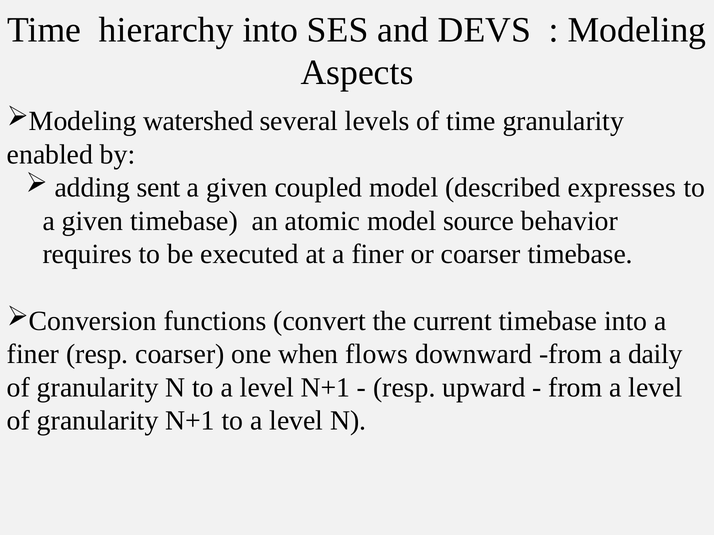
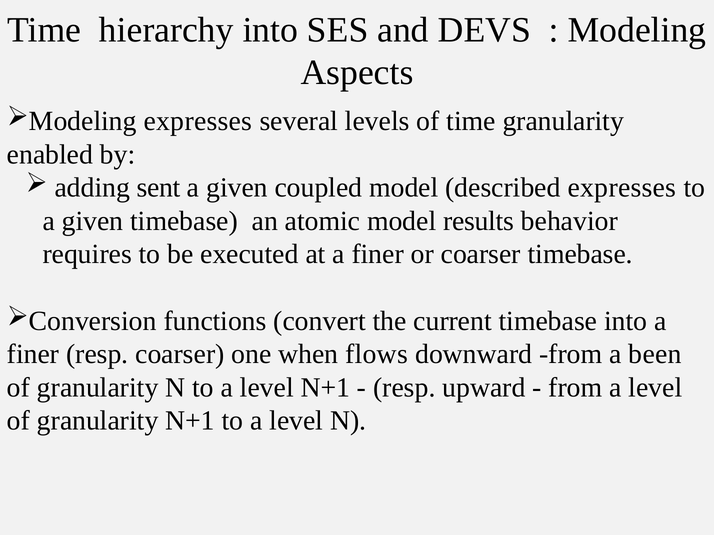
watershed at (198, 121): watershed -> expresses
source: source -> results
daily: daily -> been
